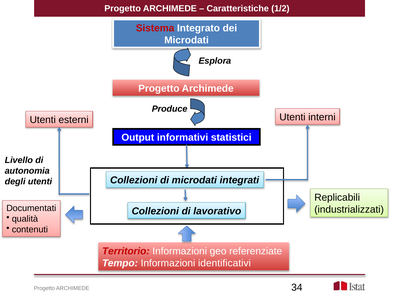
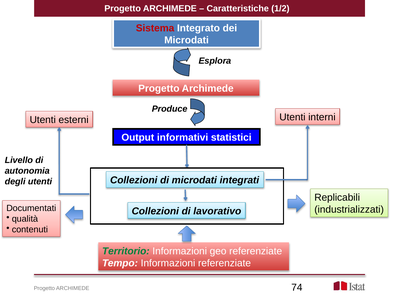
Territorio colour: red -> green
Informazioni identificativi: identificativi -> referenziate
34: 34 -> 74
